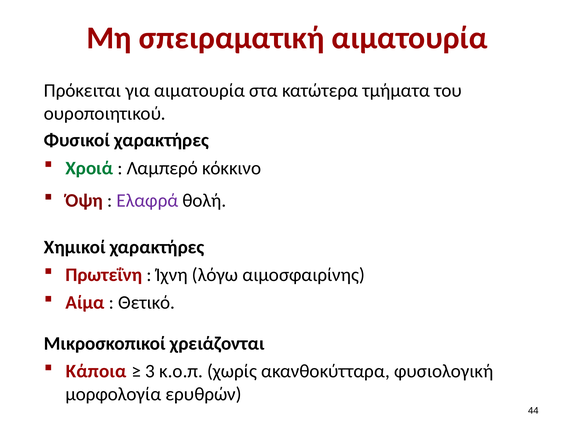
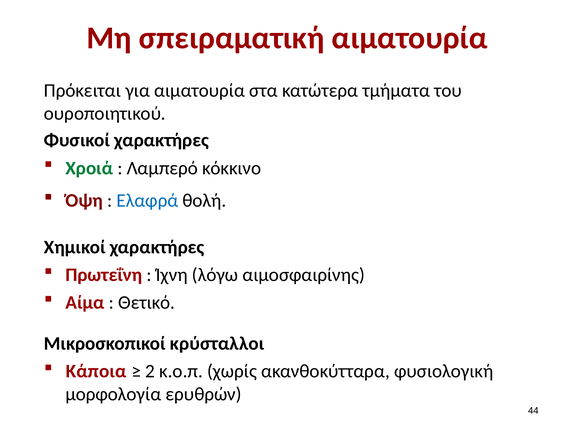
Ελαφρά colour: purple -> blue
χρειάζονται: χρειάζονται -> κρύσταλλοι
3: 3 -> 2
